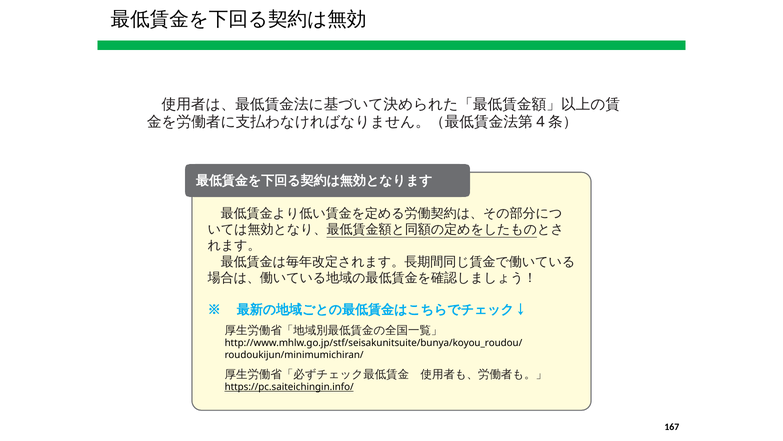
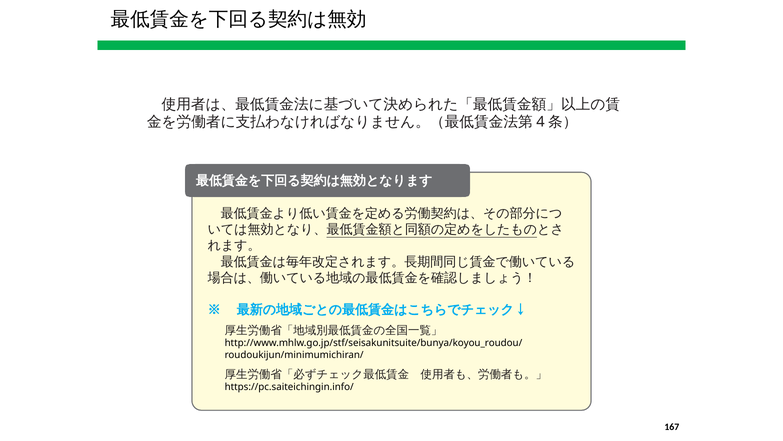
https://pc.saiteichingin.info/ underline: present -> none
